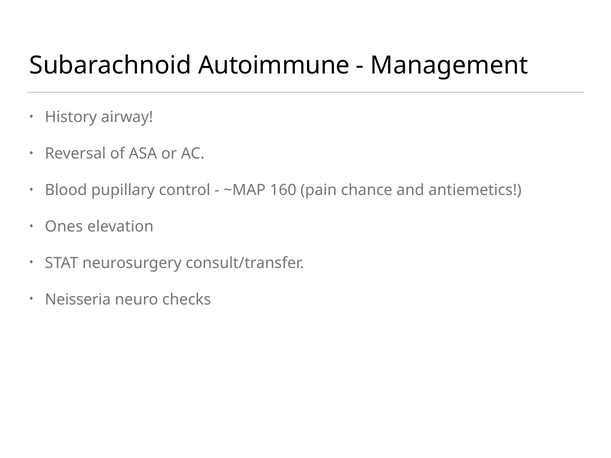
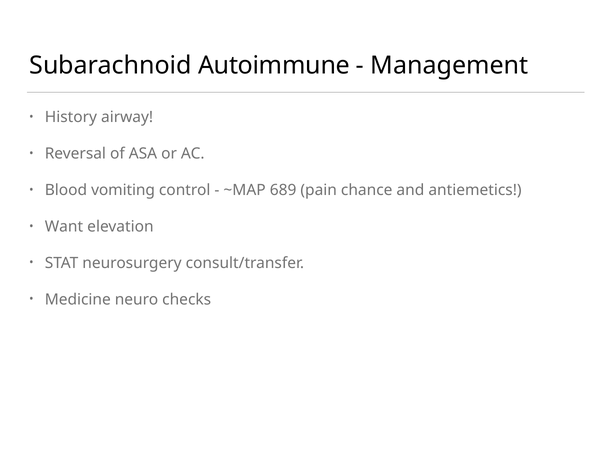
pupillary: pupillary -> vomiting
160: 160 -> 689
Ones: Ones -> Want
Neisseria: Neisseria -> Medicine
